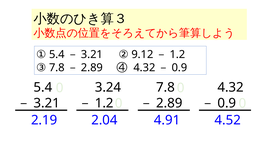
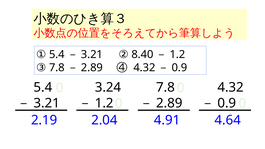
9.12: 9.12 -> 8.40
4.52: 4.52 -> 4.64
